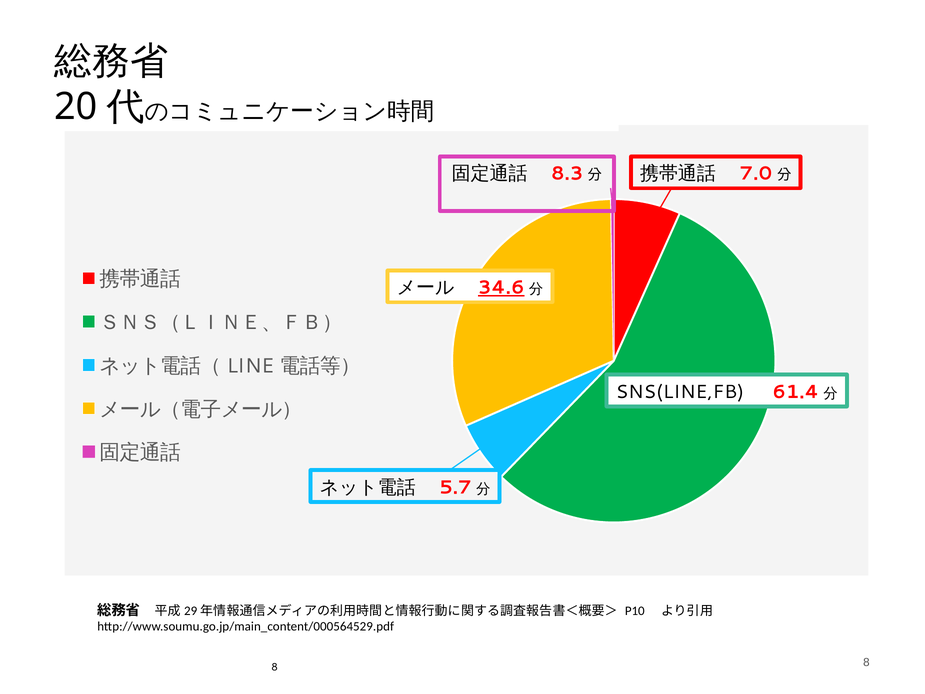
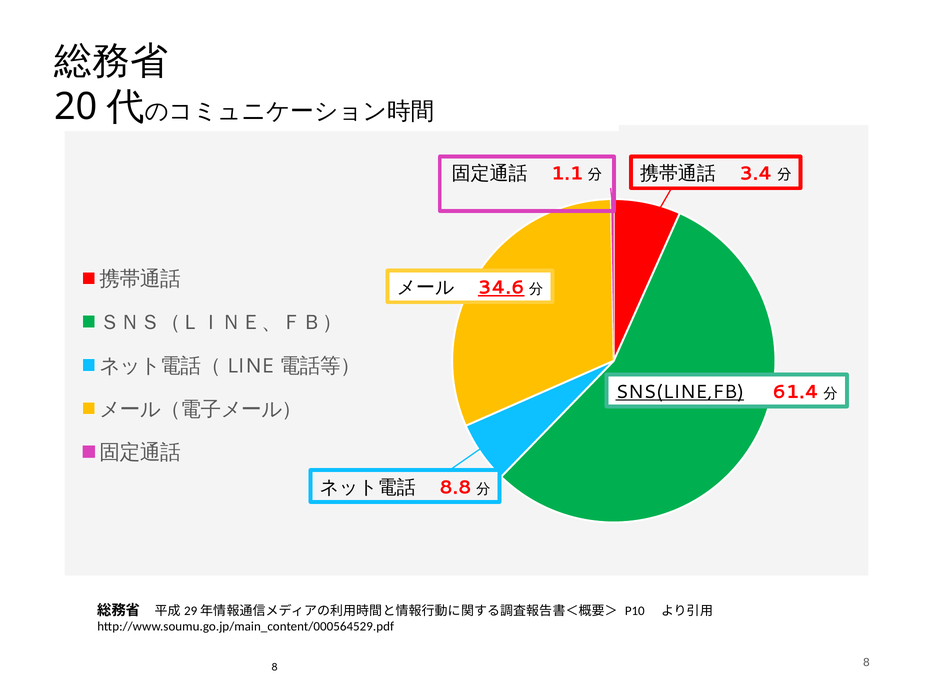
8.3: 8.3 -> 1.1
7.0: 7.0 -> 3.4
SNS(LINE,FB underline: none -> present
5.7: 5.7 -> 8.8
